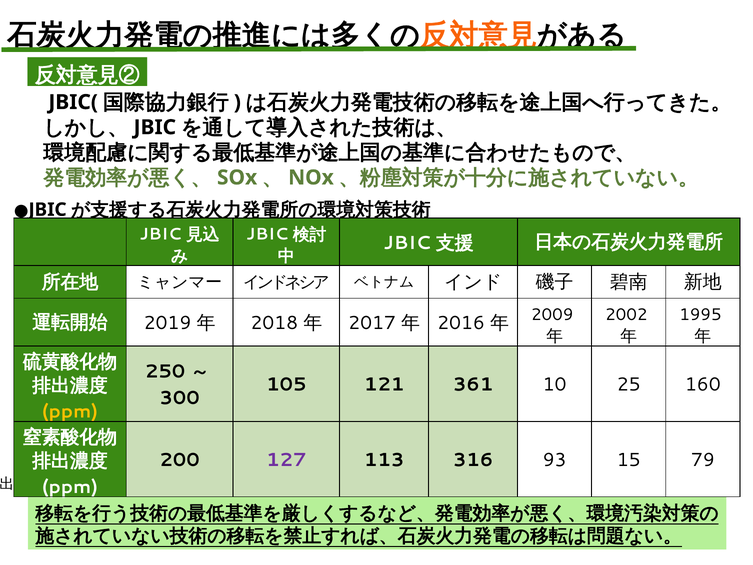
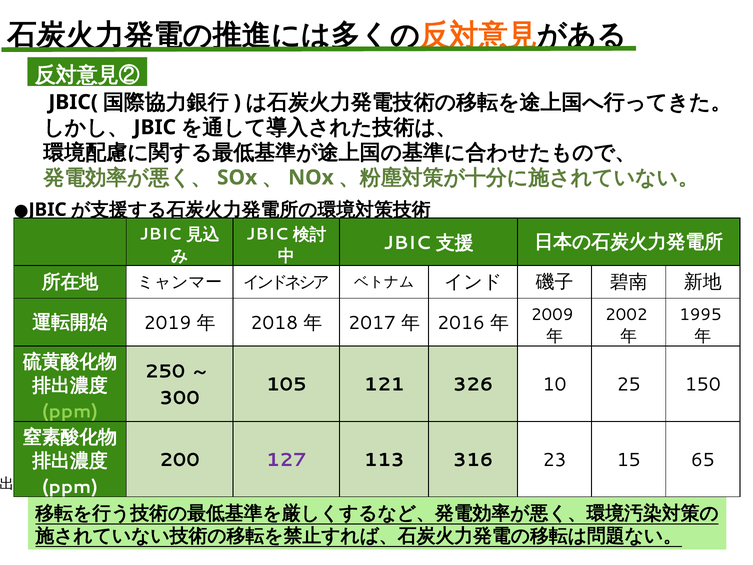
361: 361 -> 326
160: 160 -> 150
ppm at (70, 411) colour: yellow -> light green
93: 93 -> 23
79: 79 -> 65
